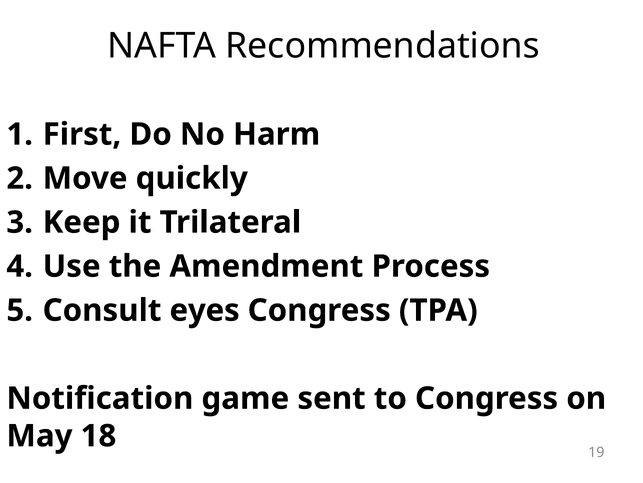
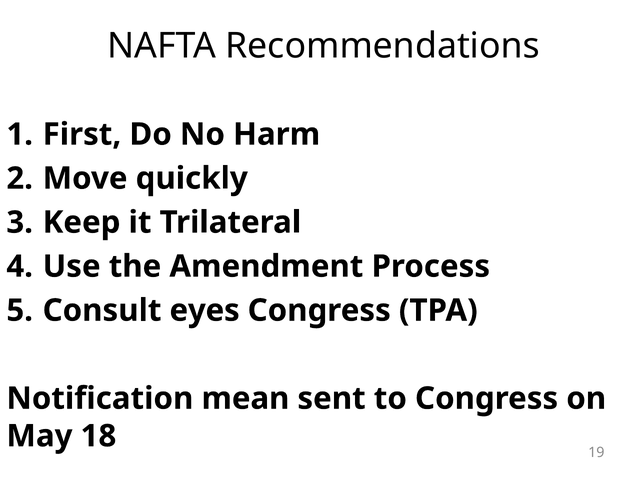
game: game -> mean
